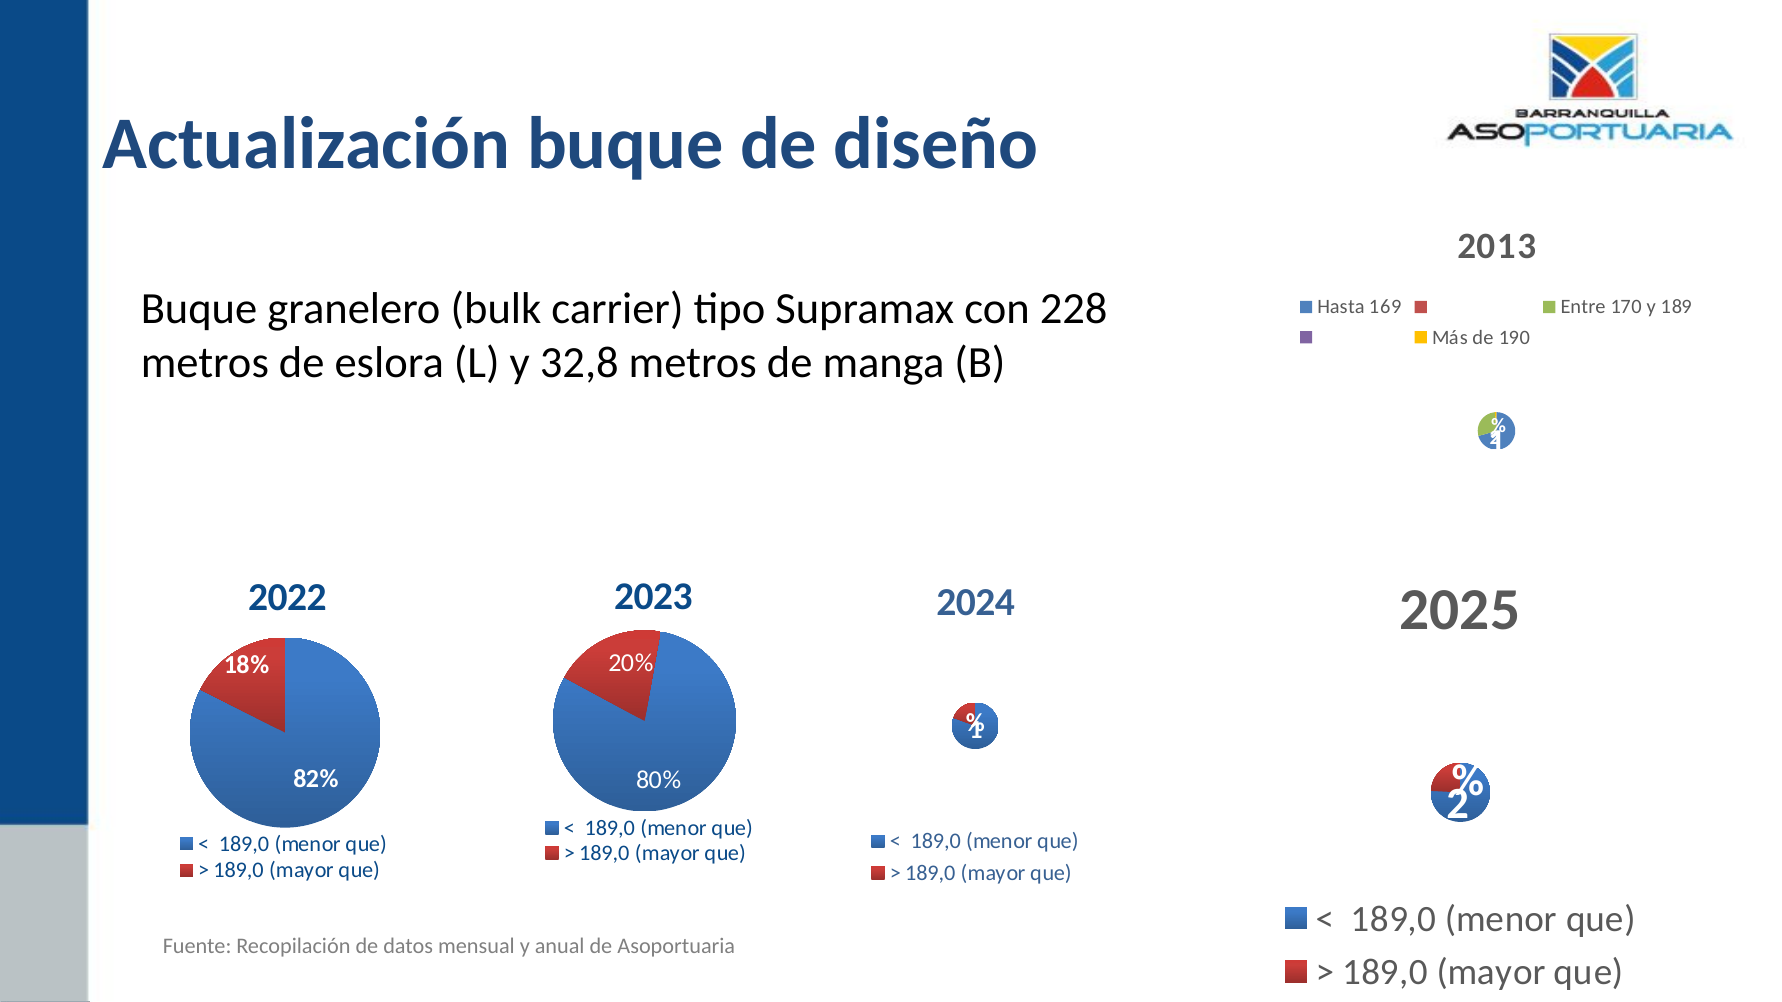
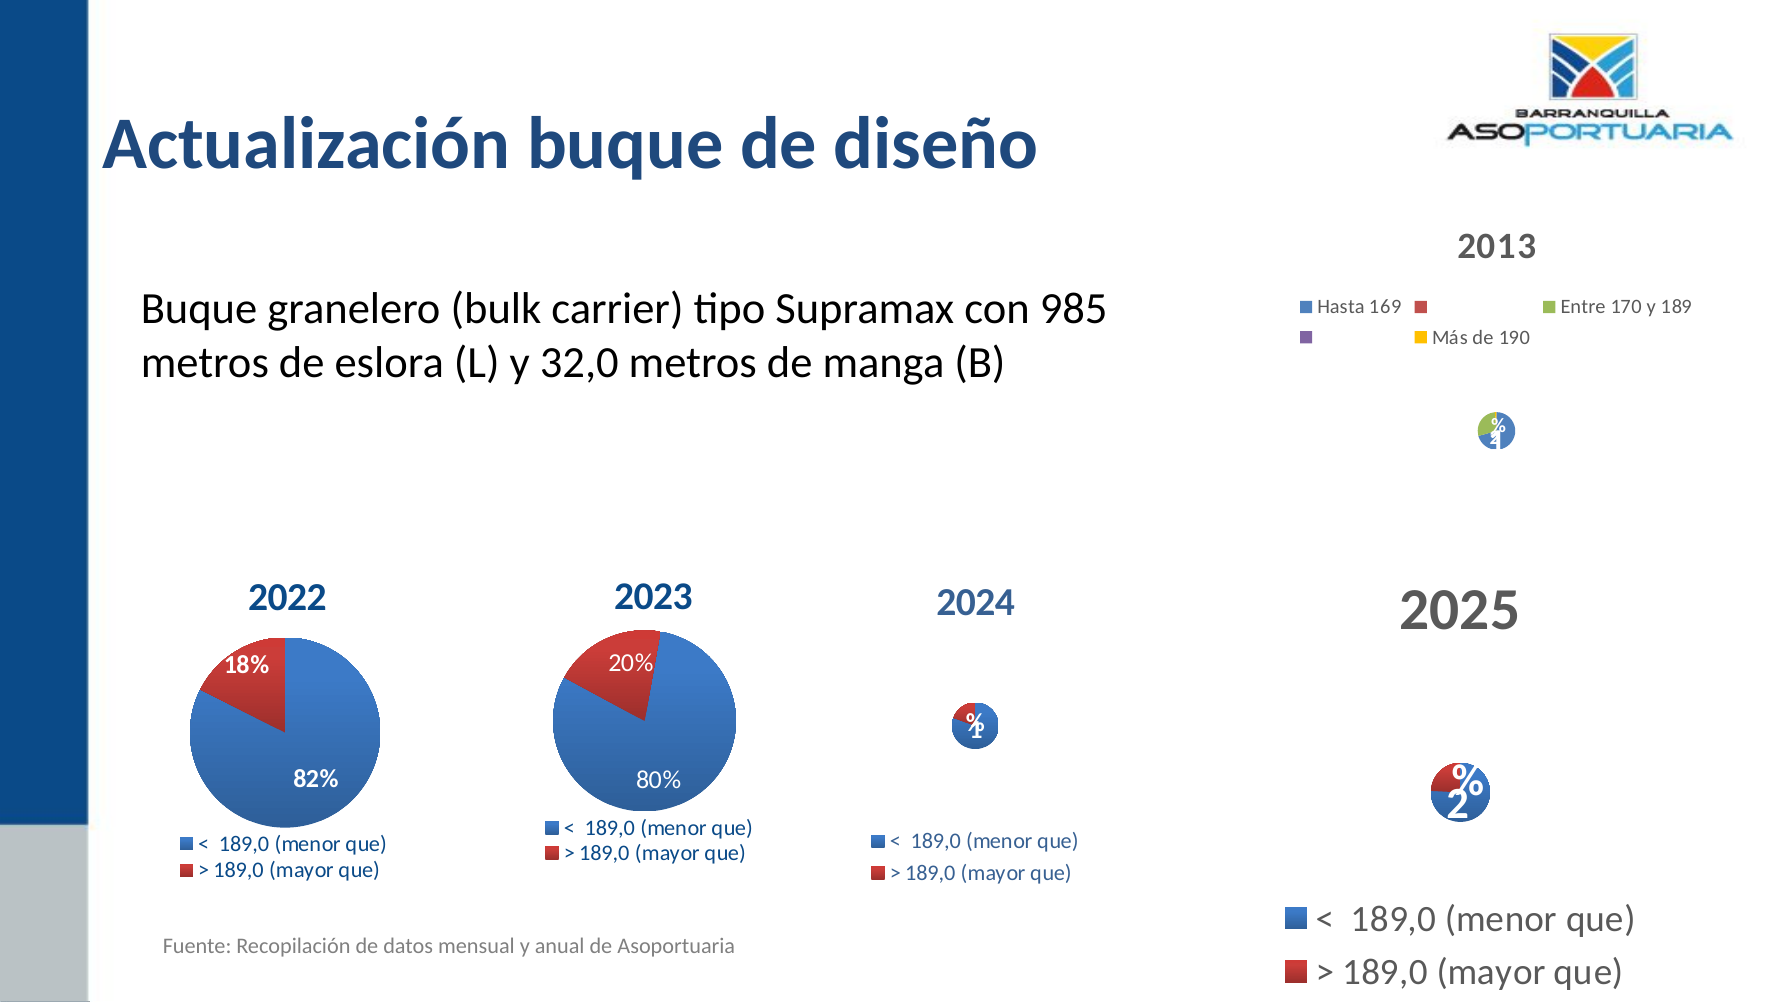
228: 228 -> 985
32,8: 32,8 -> 32,0
